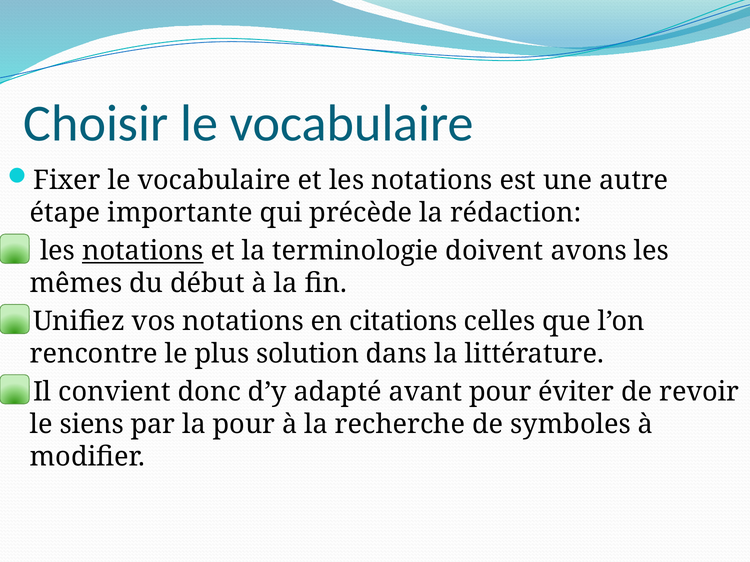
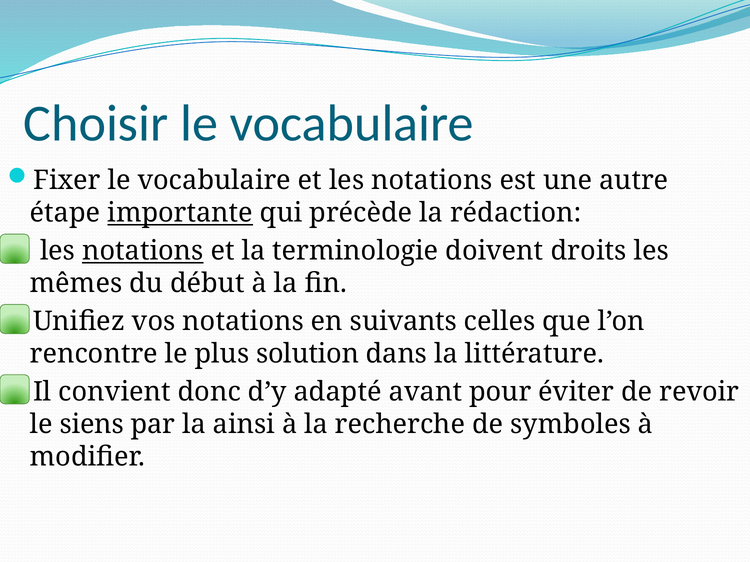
importante underline: none -> present
avons: avons -> droits
citations: citations -> suivants
la pour: pour -> ainsi
